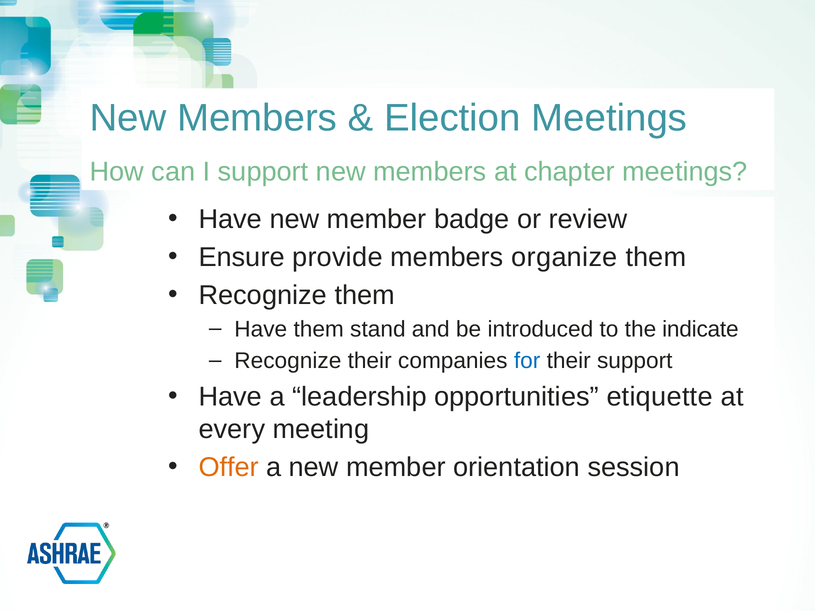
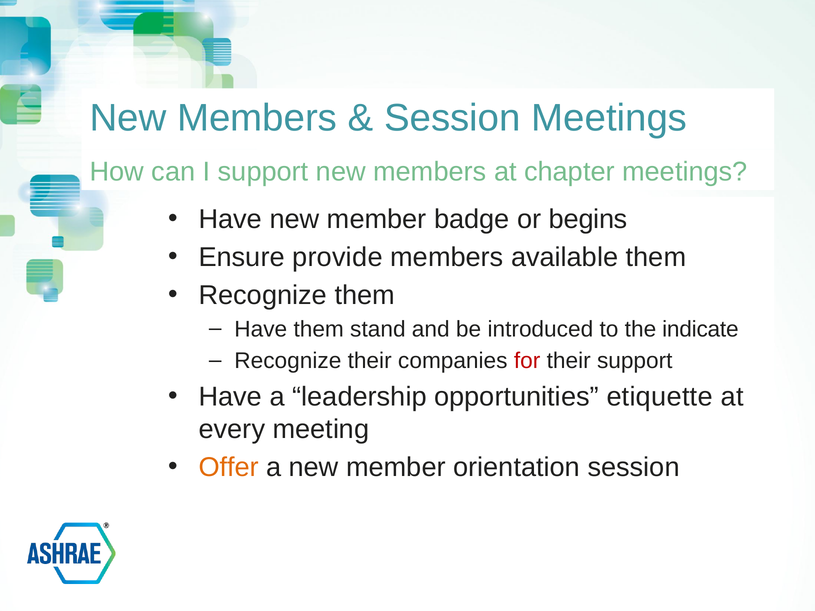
Election at (452, 118): Election -> Session
review: review -> begins
organize: organize -> available
for colour: blue -> red
